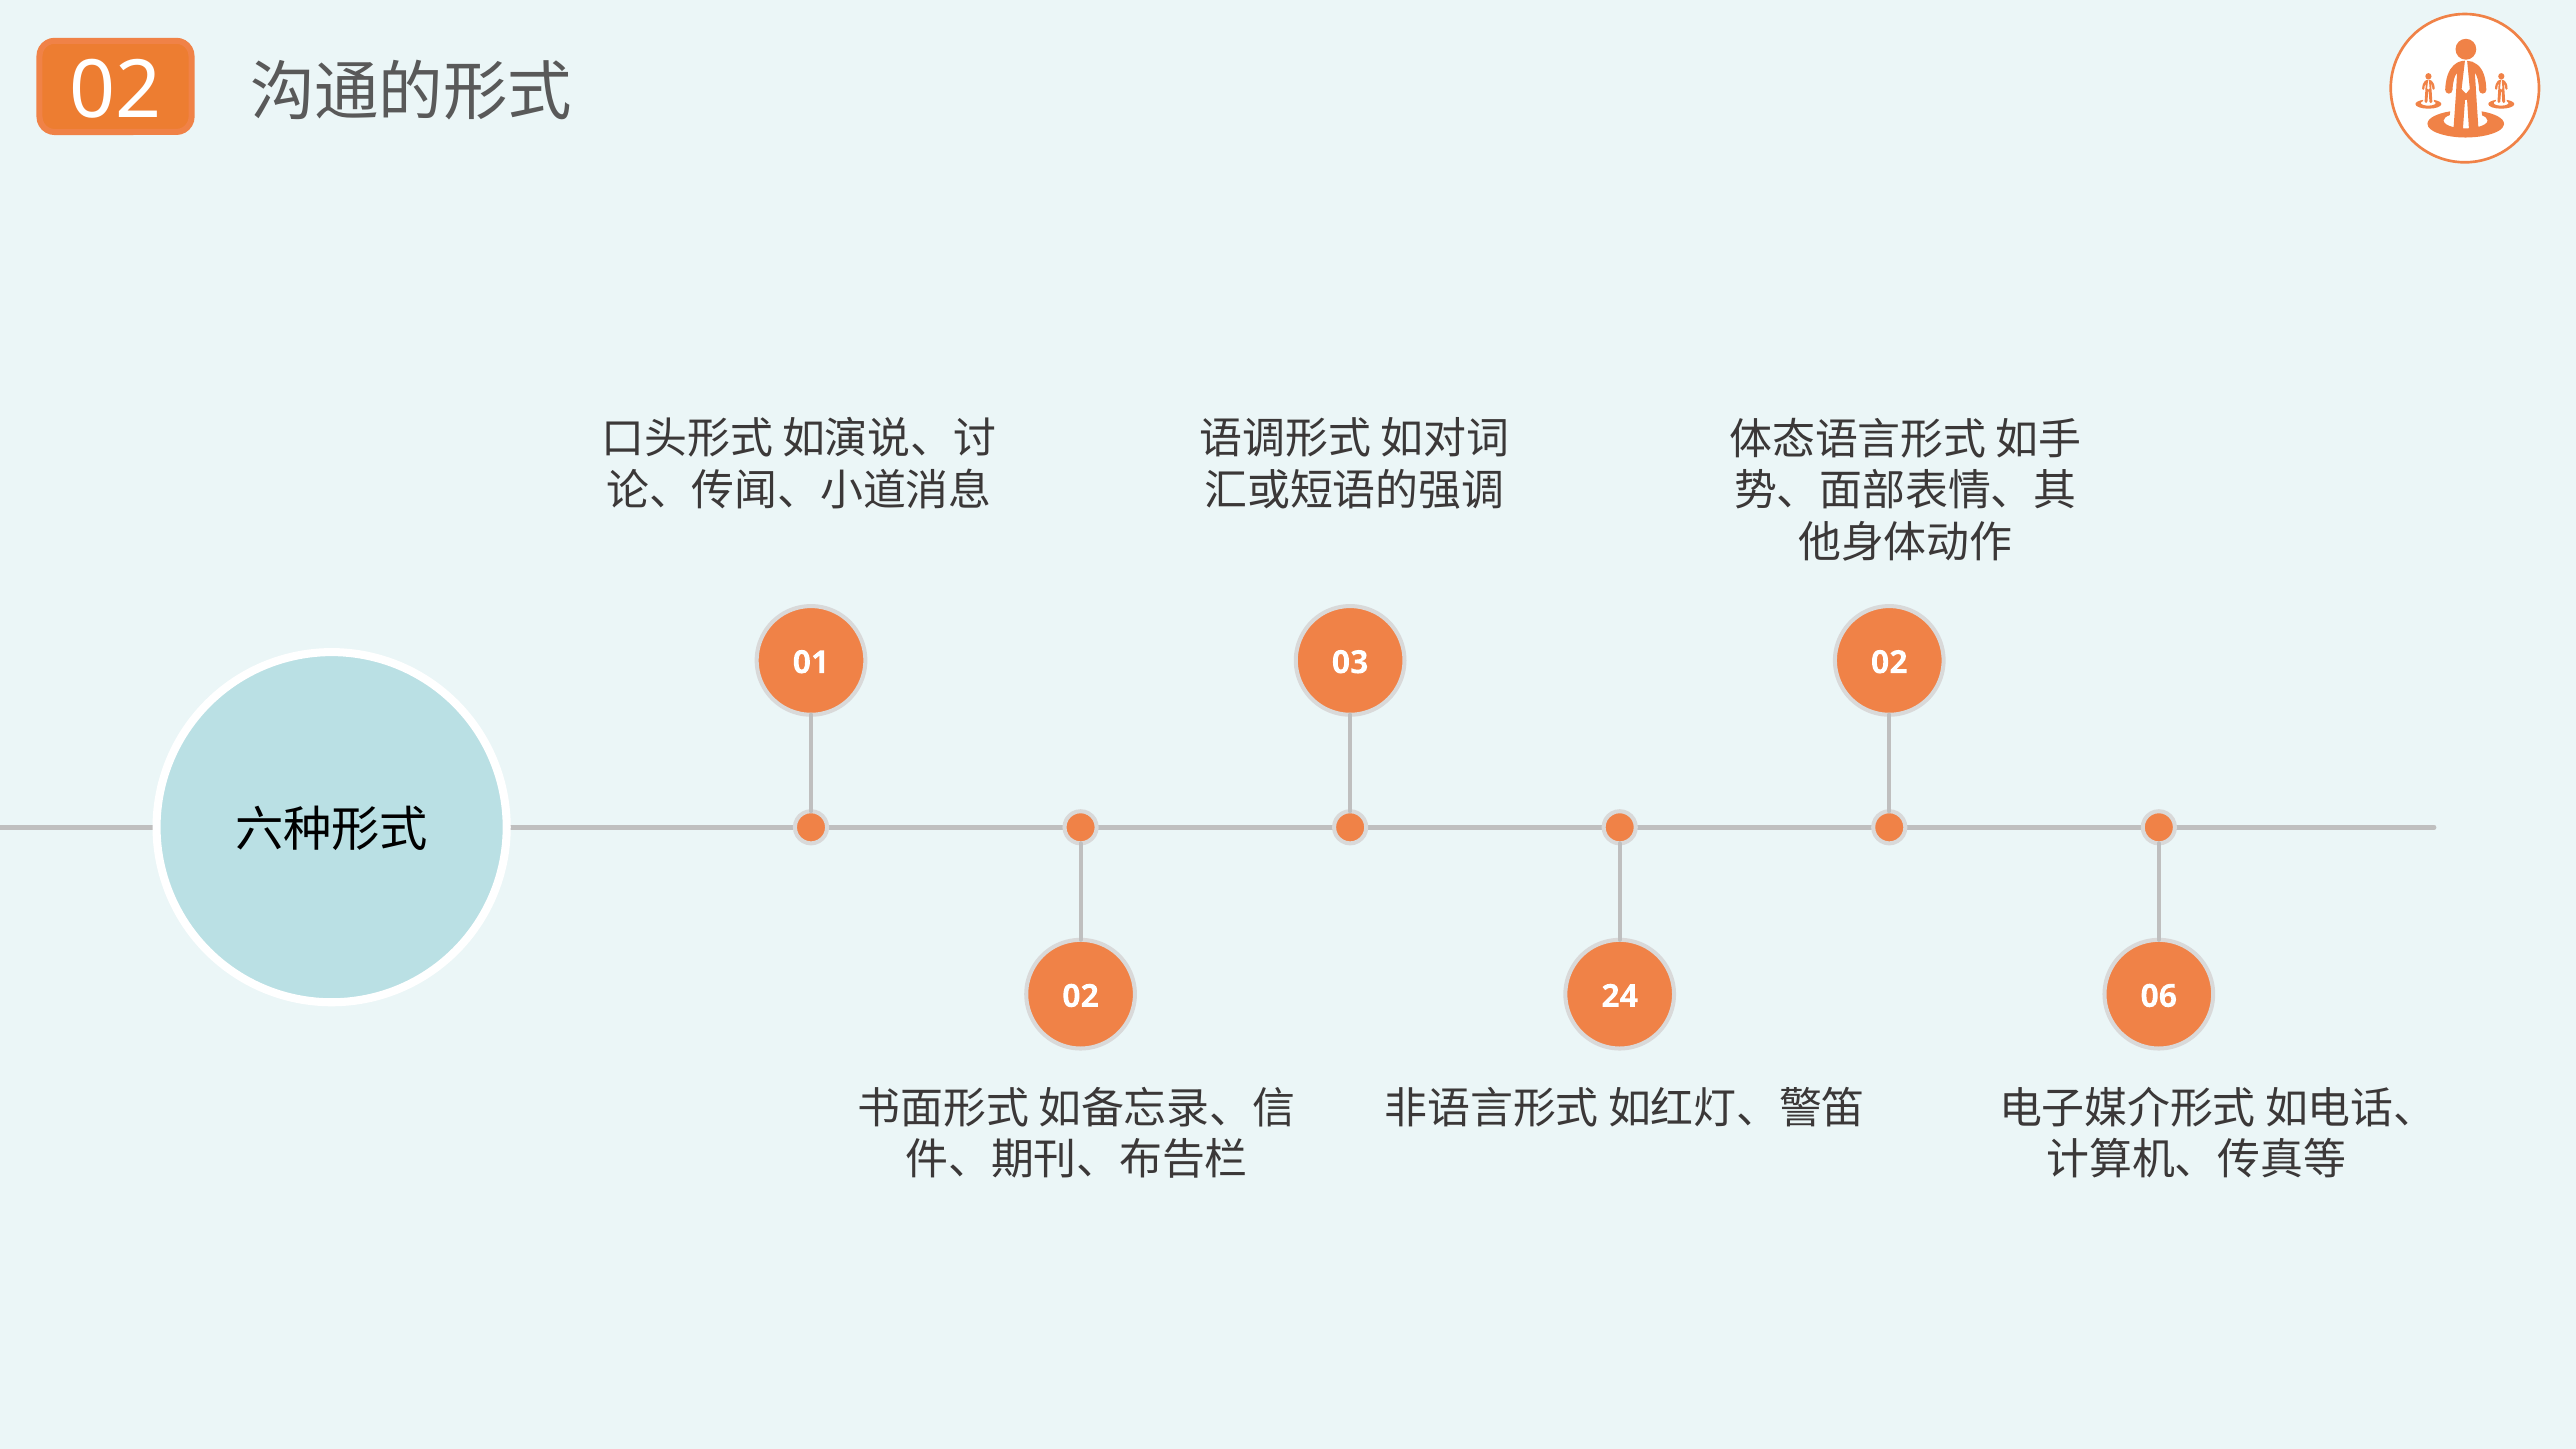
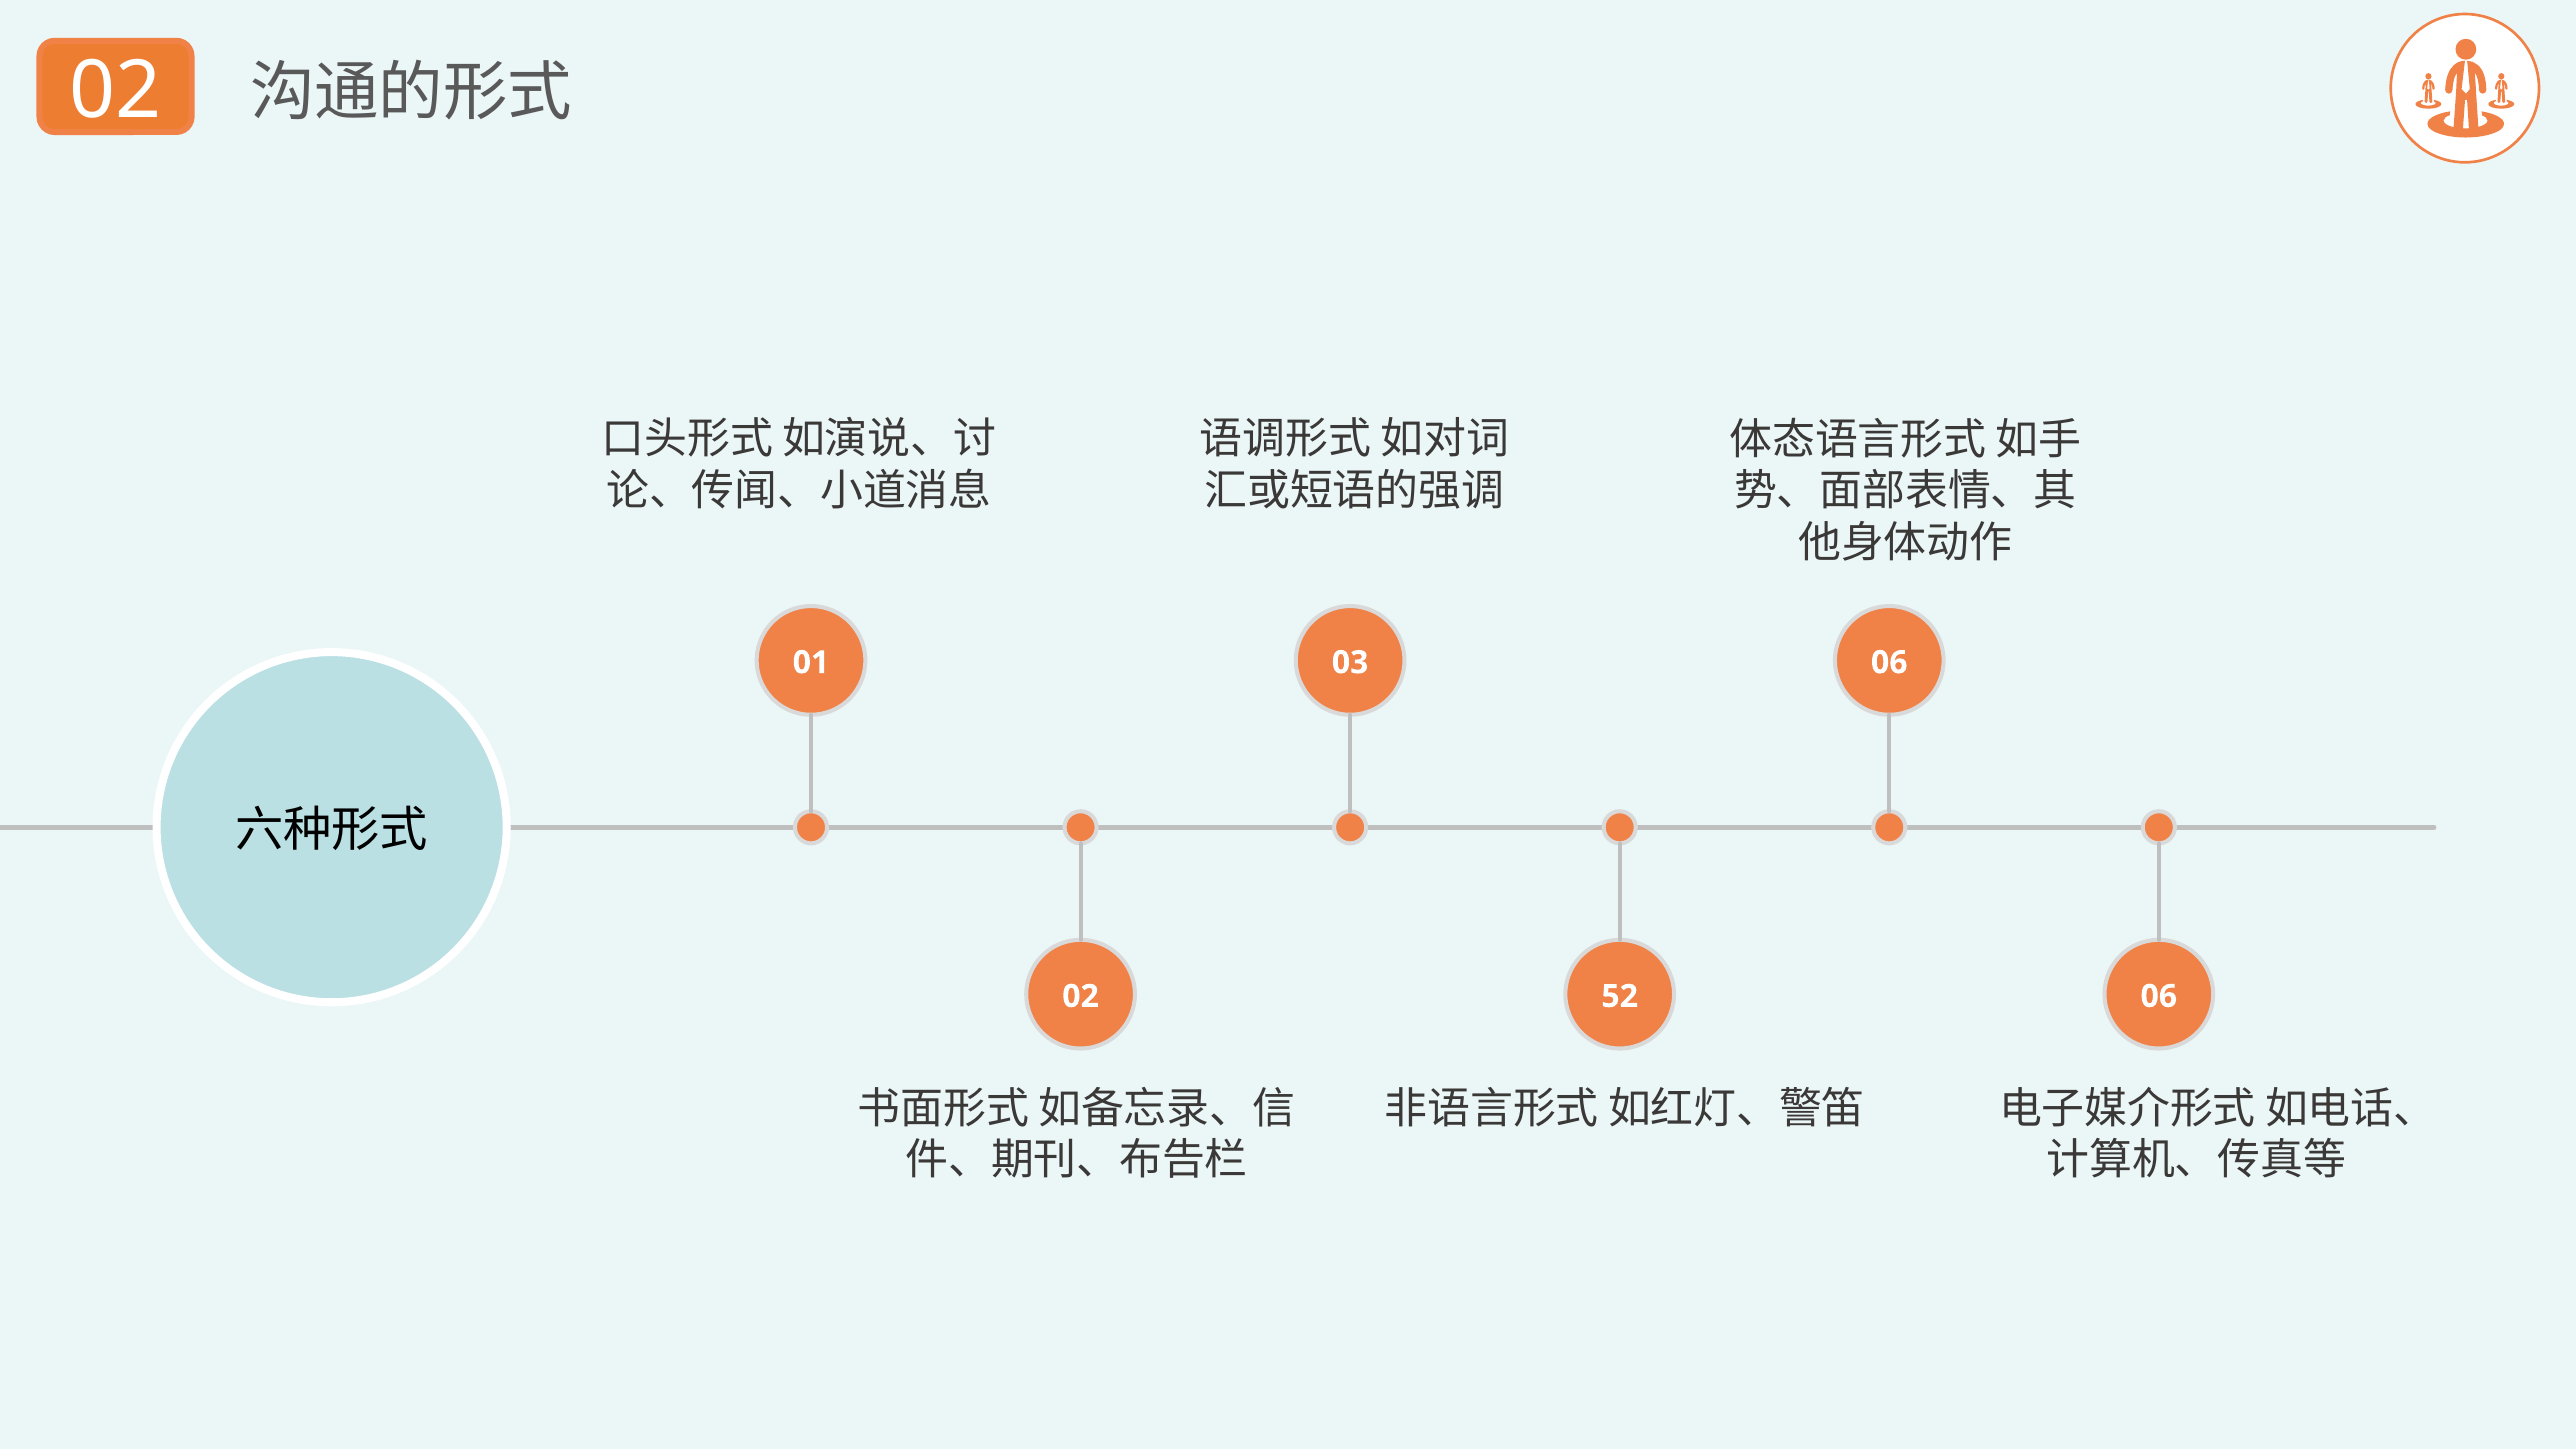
03 02: 02 -> 06
24: 24 -> 52
